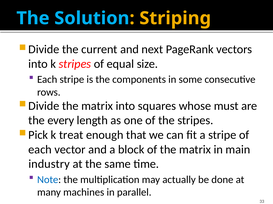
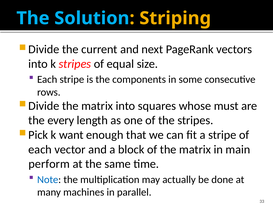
treat: treat -> want
industry: industry -> perform
